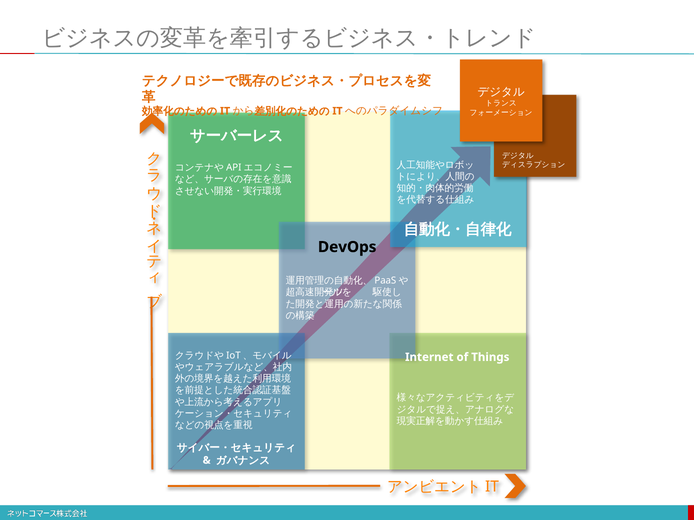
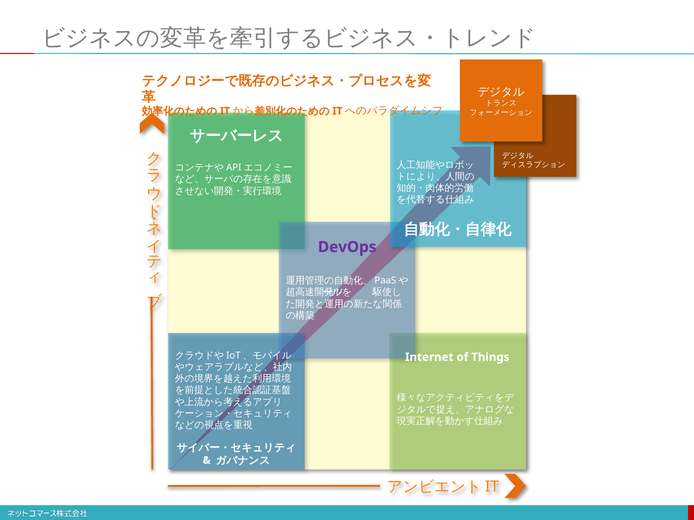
DevOps colour: black -> purple
